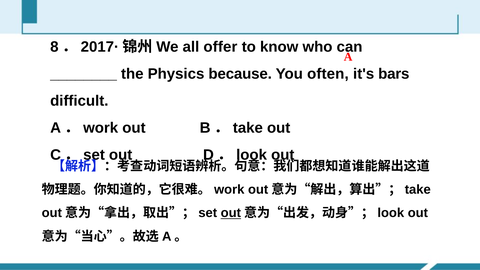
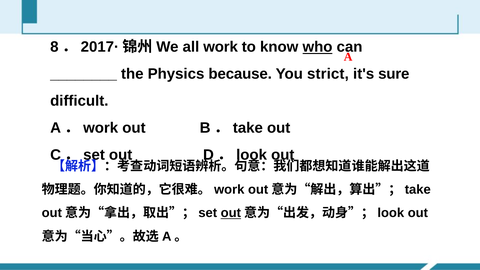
all offer: offer -> work
who underline: none -> present
often: often -> strict
bars: bars -> sure
